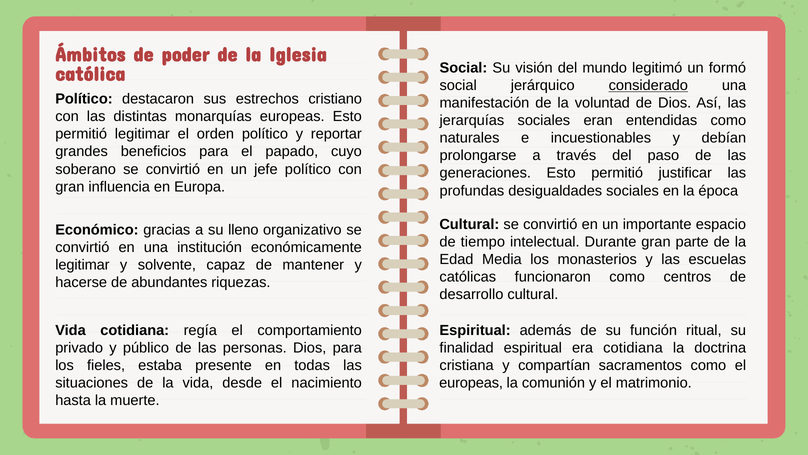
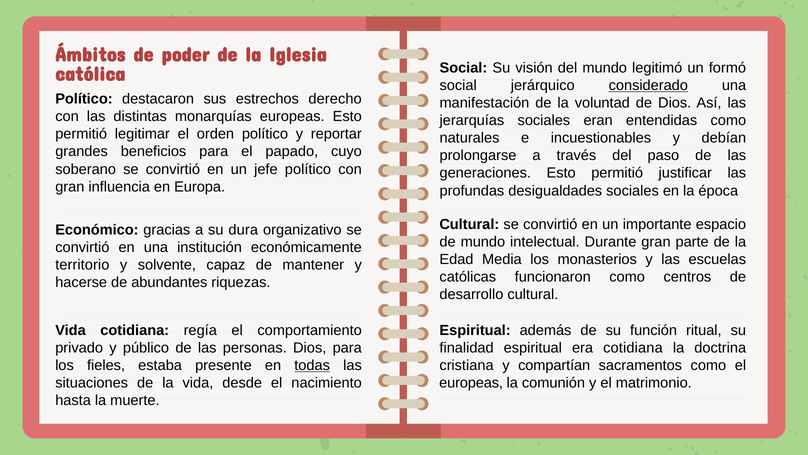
cristiano: cristiano -> derecho
lleno: lleno -> dura
de tiempo: tiempo -> mundo
legitimar at (82, 265): legitimar -> territorio
todas underline: none -> present
